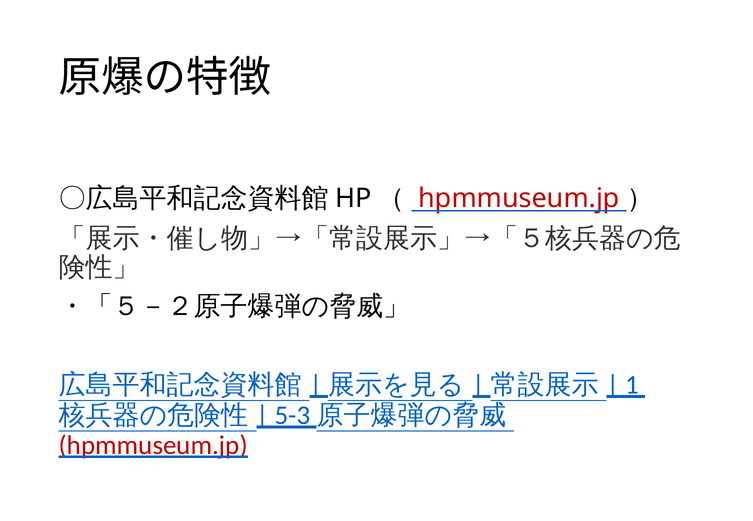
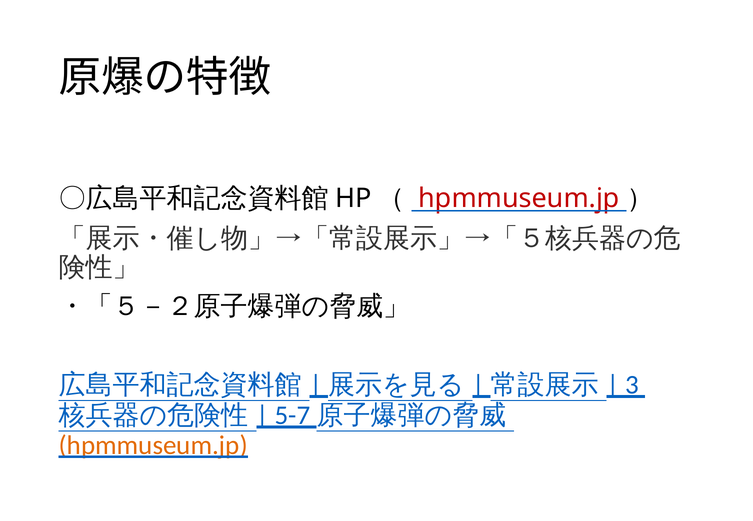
1: 1 -> 3
5-3: 5-3 -> 5-7
hpmmuseum.jp at (153, 446) colour: red -> orange
